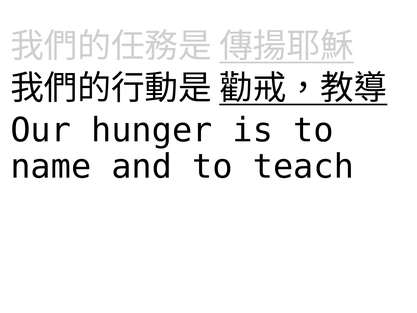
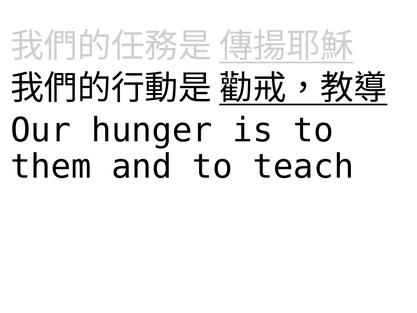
name: name -> them
